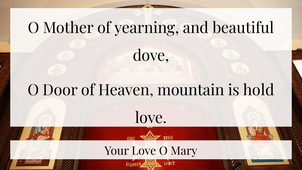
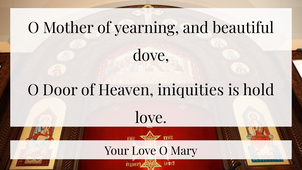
mountain: mountain -> iniquities
